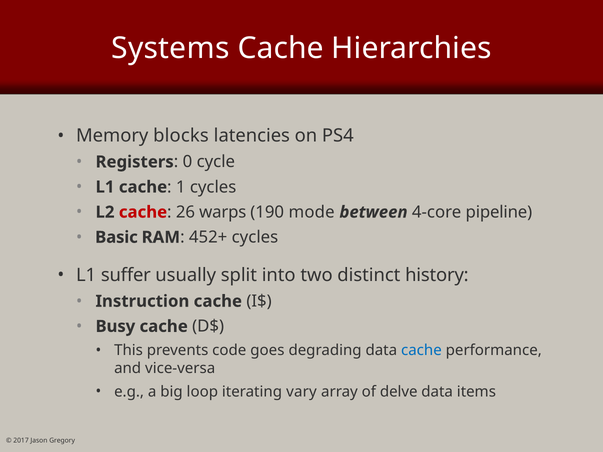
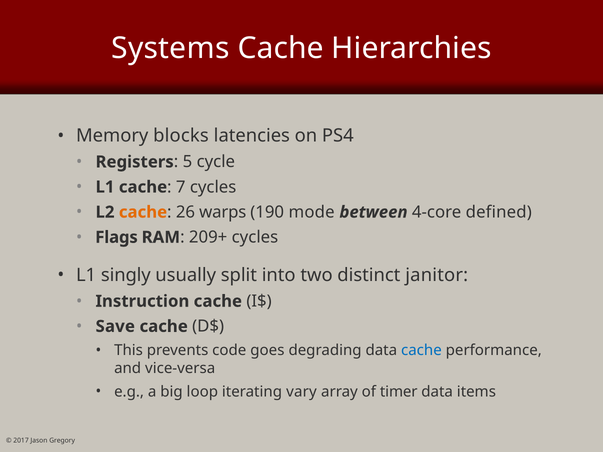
0: 0 -> 5
1: 1 -> 7
cache at (143, 212) colour: red -> orange
pipeline: pipeline -> defined
Basic: Basic -> Flags
452+: 452+ -> 209+
suffer: suffer -> singly
history: history -> janitor
Busy: Busy -> Save
delve: delve -> timer
